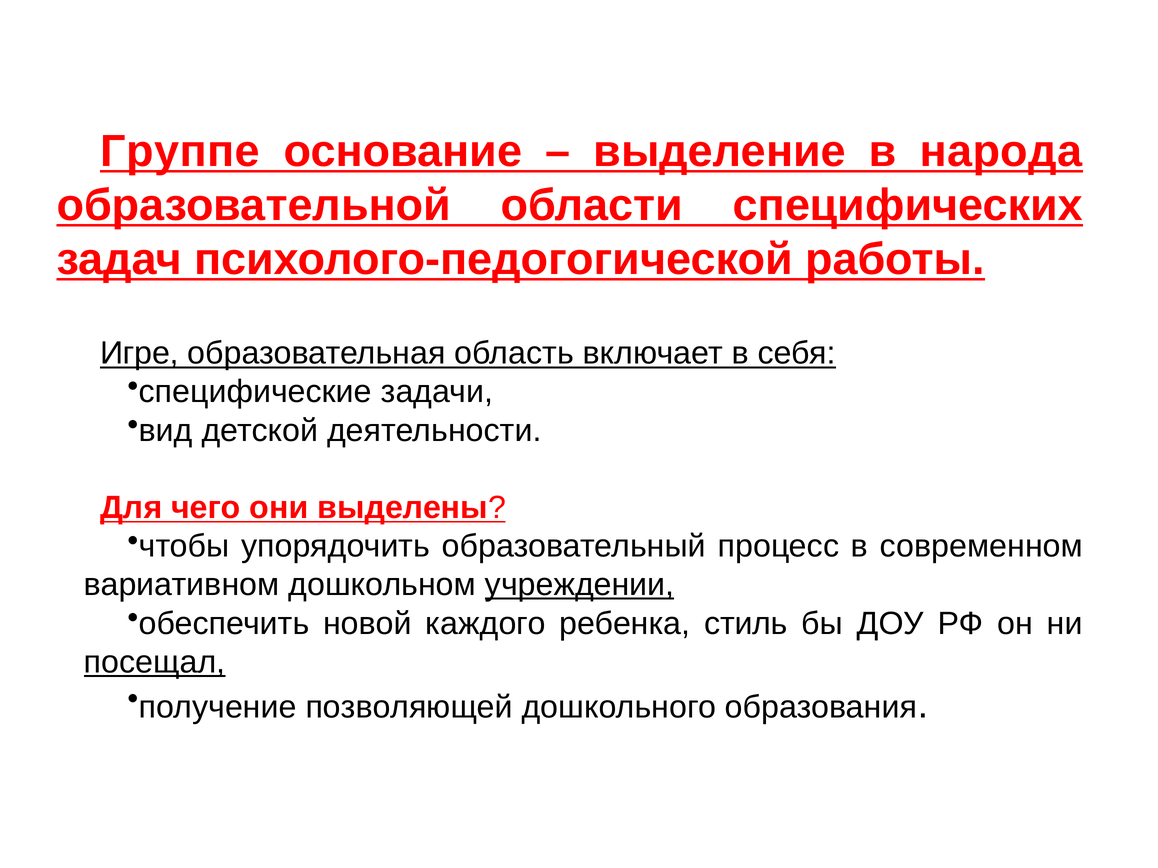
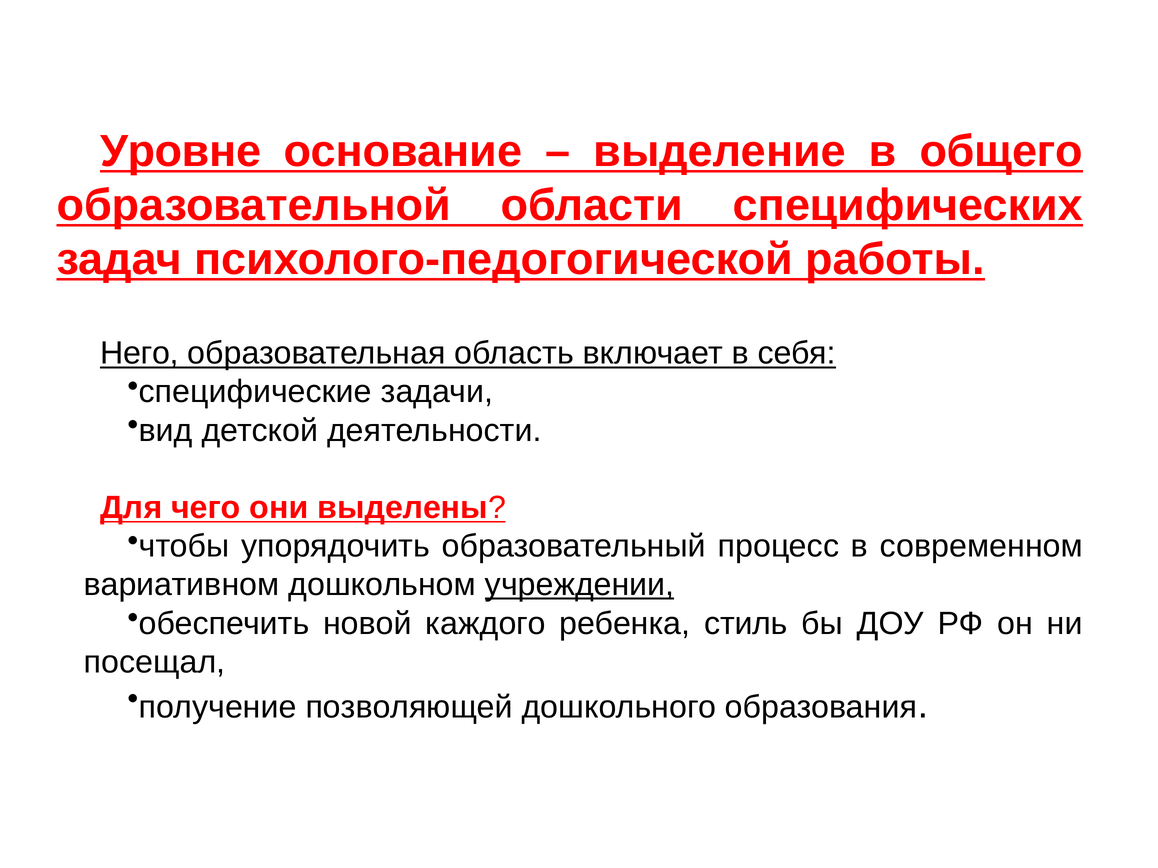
Группе: Группе -> Уровне
народа: народа -> общего
Игре: Игре -> Него
посещал underline: present -> none
